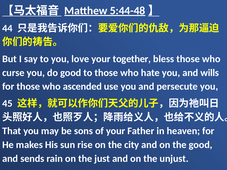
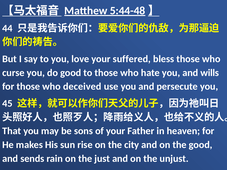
together: together -> suffered
ascended: ascended -> deceived
